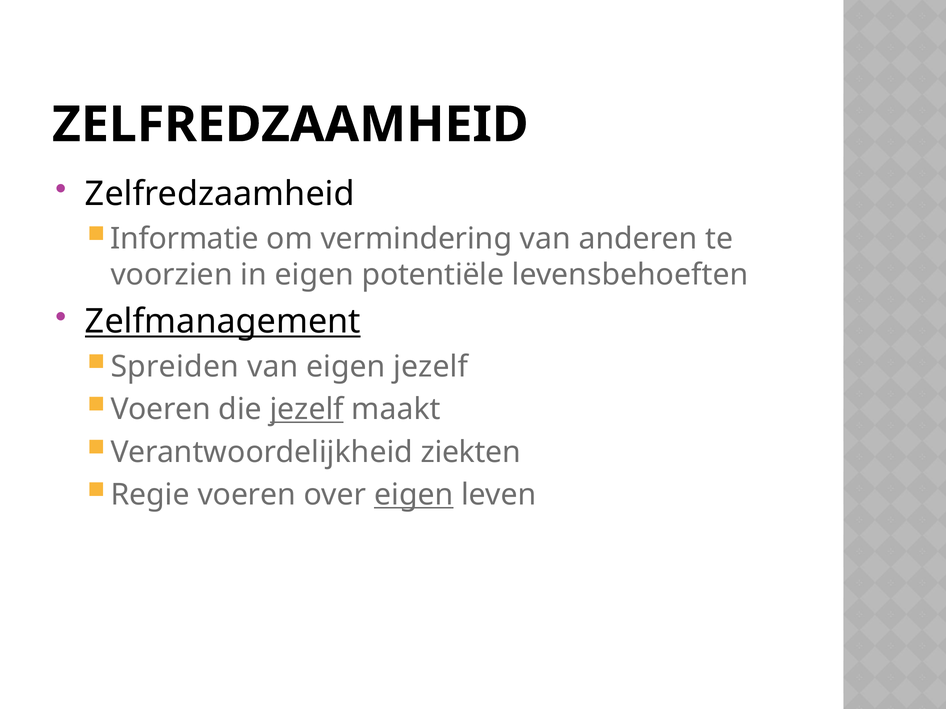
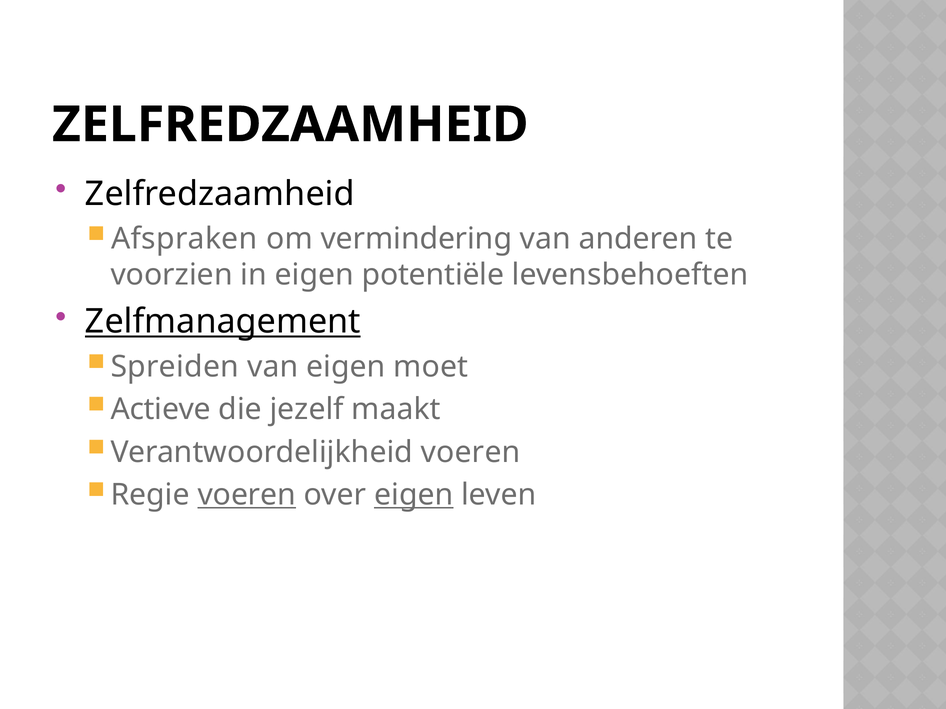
Informatie: Informatie -> Afspraken
eigen jezelf: jezelf -> moet
Voeren at (161, 410): Voeren -> Actieve
jezelf at (307, 410) underline: present -> none
Verantwoordelijkheid ziekten: ziekten -> voeren
voeren at (247, 495) underline: none -> present
